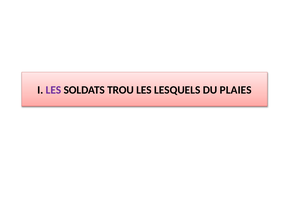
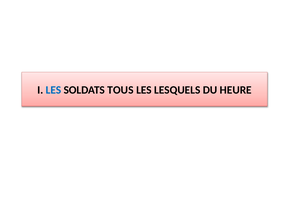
LES at (53, 90) colour: purple -> blue
TROU: TROU -> TOUS
PLAIES: PLAIES -> HEURE
